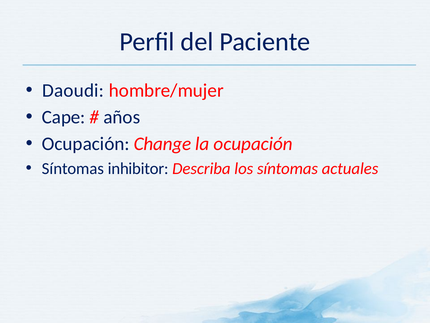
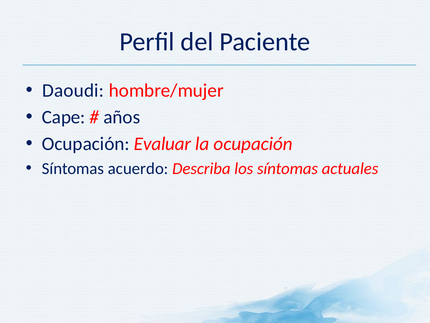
Change: Change -> Evaluar
inhibitor: inhibitor -> acuerdo
